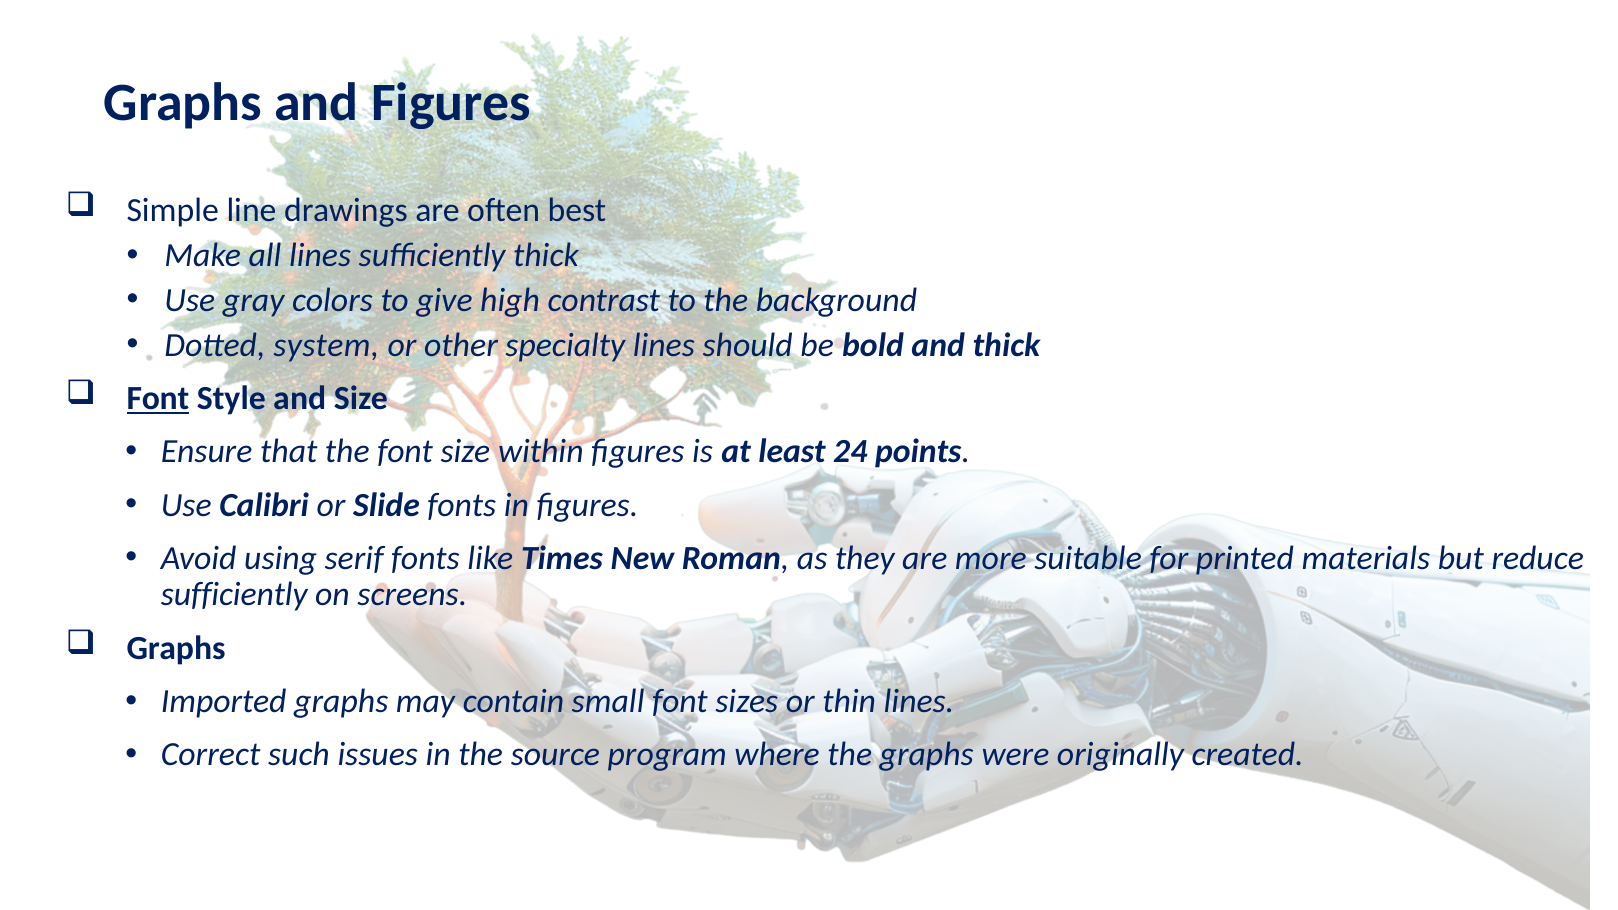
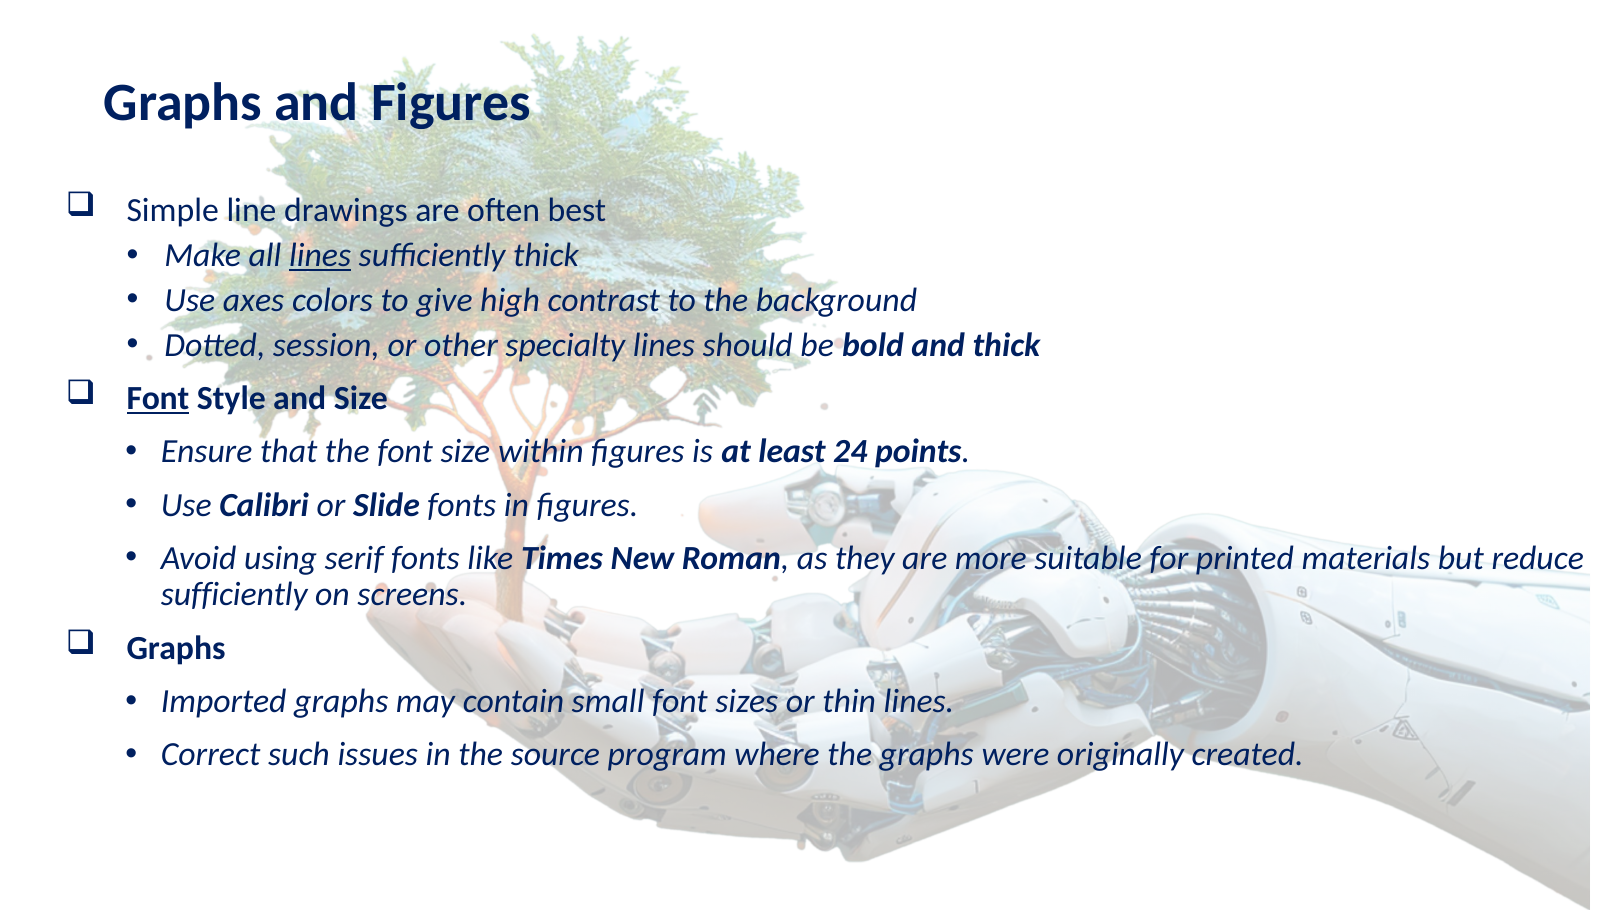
lines at (320, 255) underline: none -> present
gray: gray -> axes
system: system -> session
